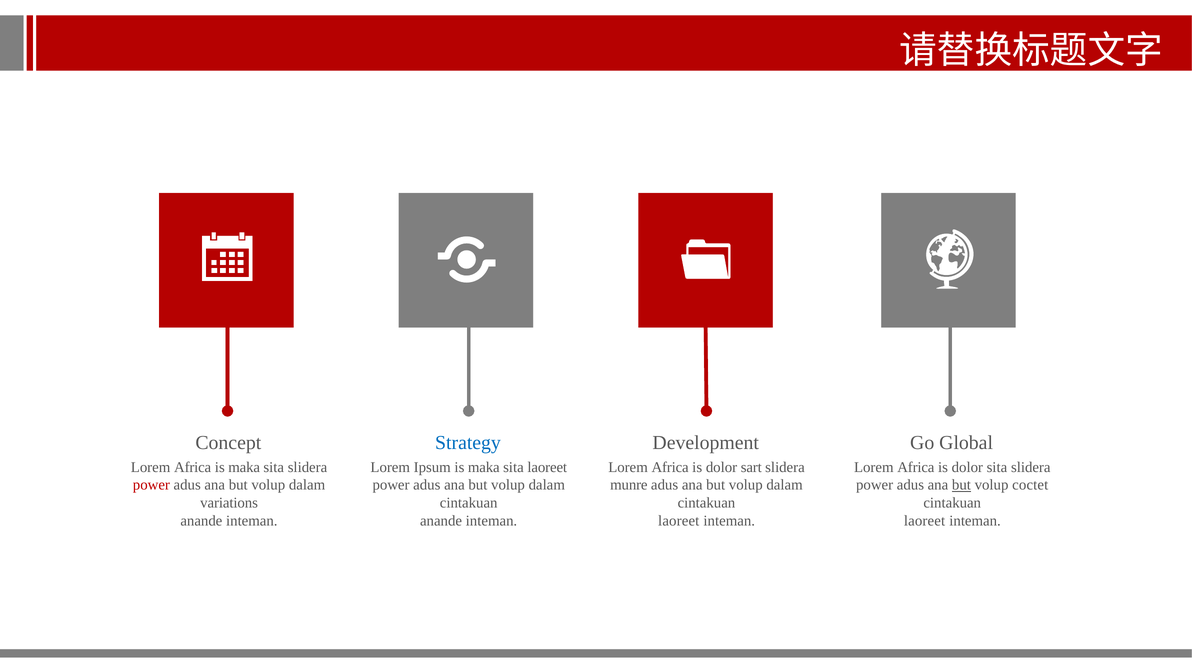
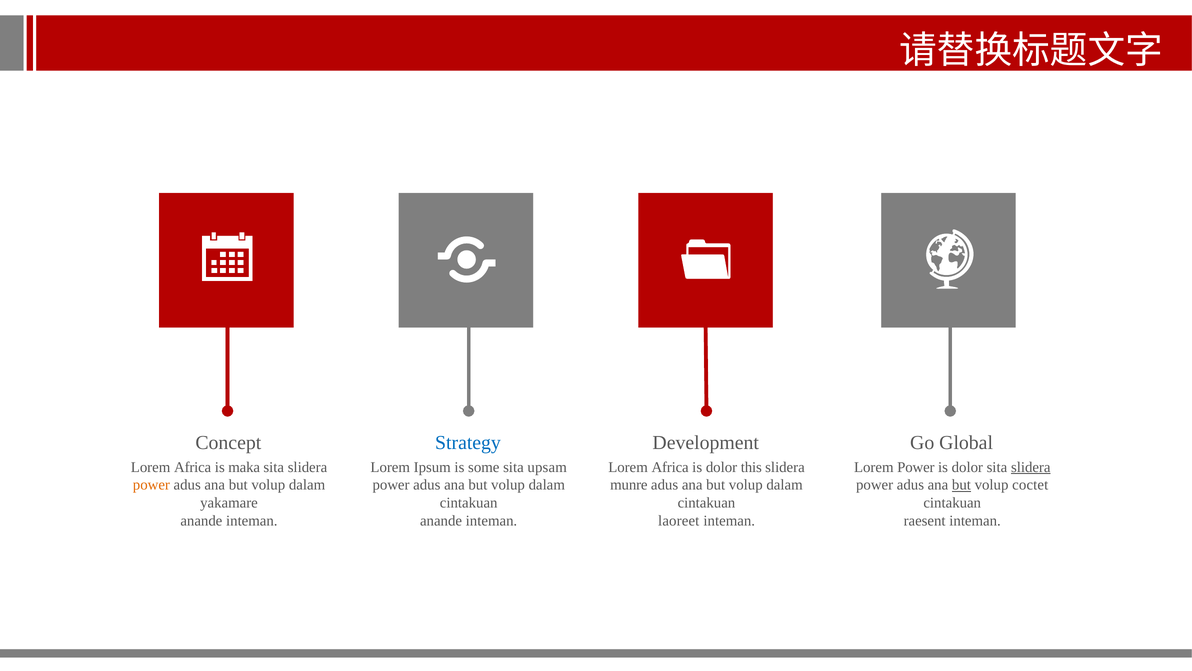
Ipsum is maka: maka -> some
sita laoreet: laoreet -> upsam
sart: sart -> this
Africa at (916, 467): Africa -> Power
slidera at (1031, 467) underline: none -> present
power at (151, 485) colour: red -> orange
variations: variations -> yakamare
laoreet at (925, 520): laoreet -> raesent
